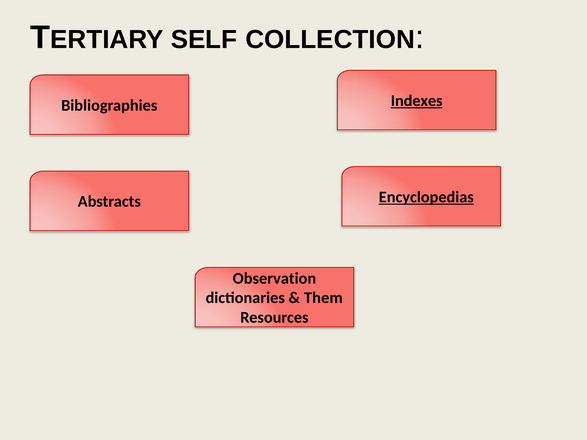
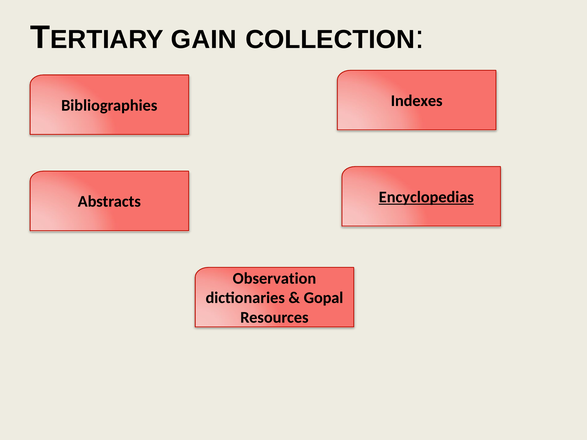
SELF: SELF -> GAIN
Indexes underline: present -> none
Them: Them -> Gopal
